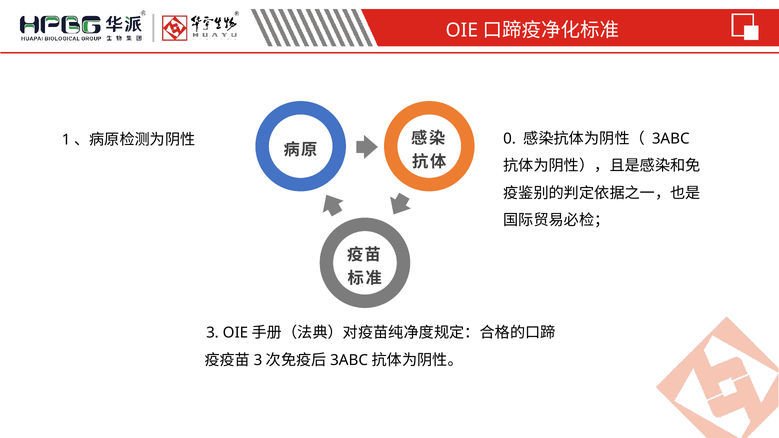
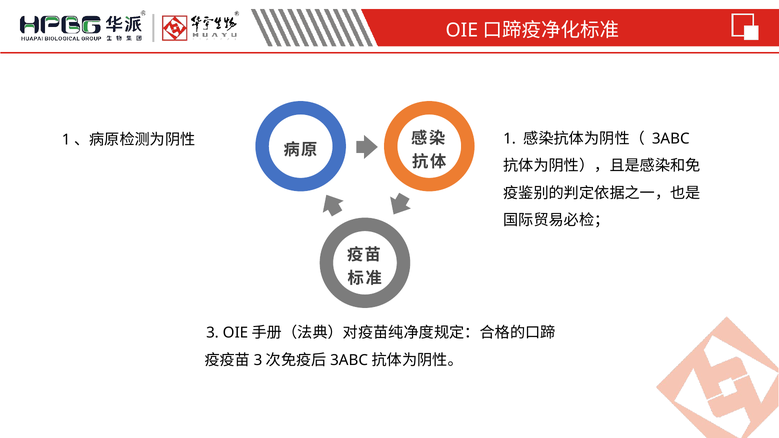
0: 0 -> 1
